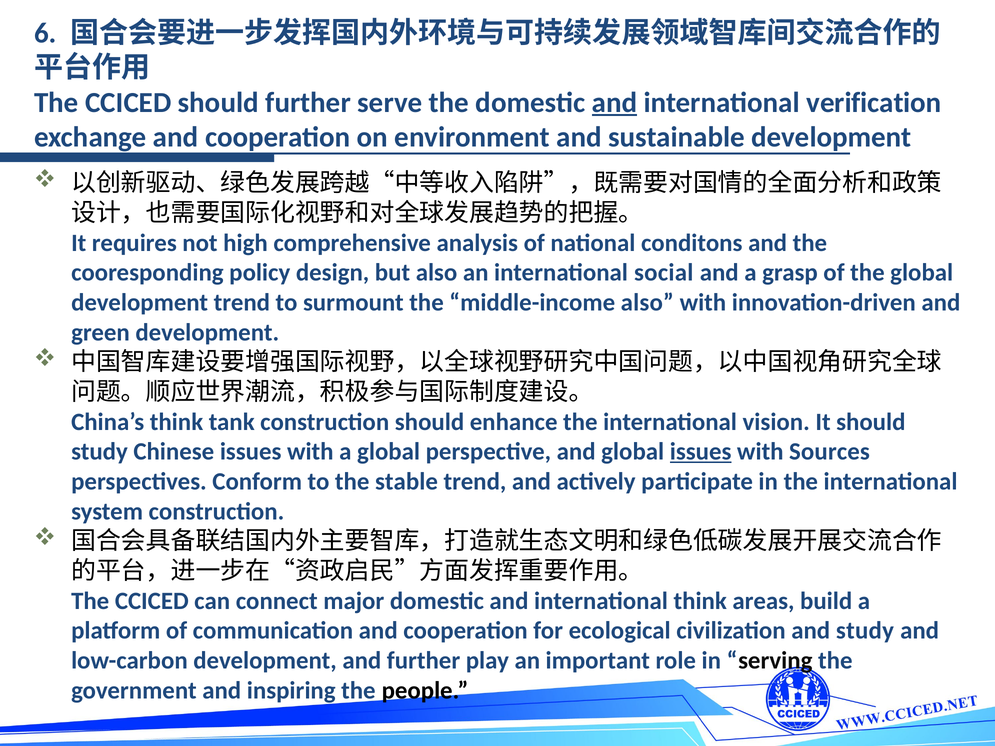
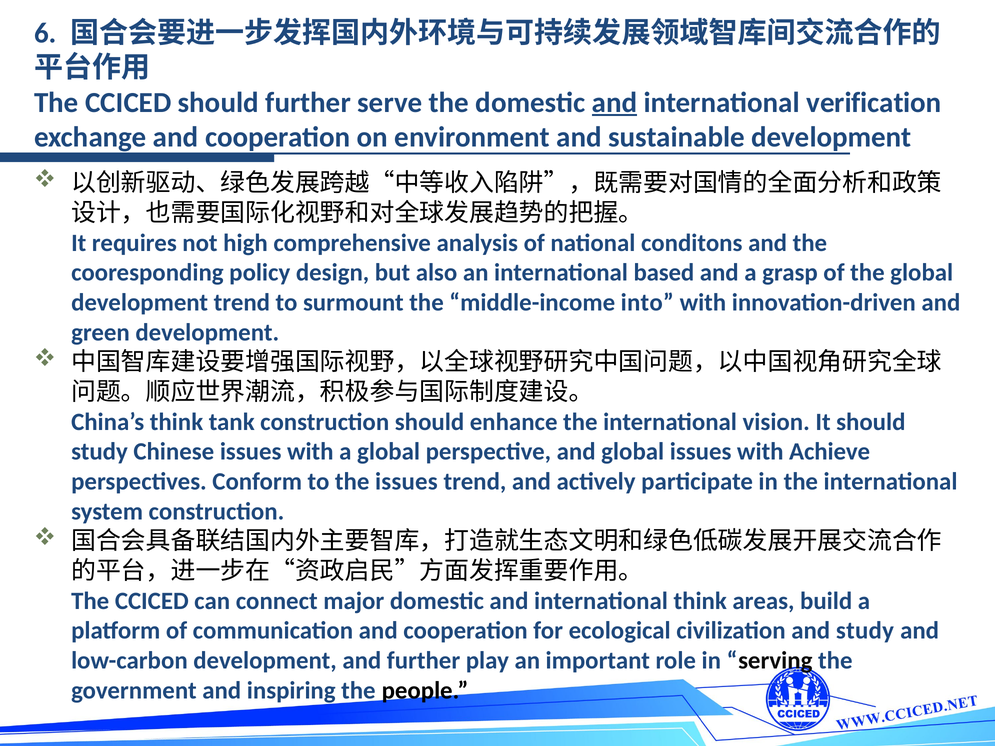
social: social -> based
middle-income also: also -> into
issues at (701, 452) underline: present -> none
Sources: Sources -> Achieve
the stable: stable -> issues
